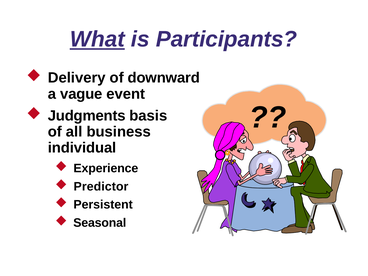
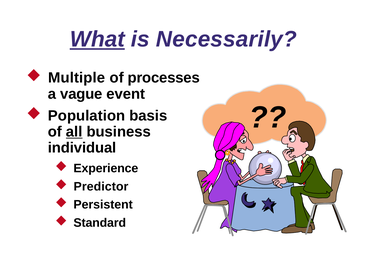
Participants: Participants -> Necessarily
Delivery: Delivery -> Multiple
downward: downward -> processes
Judgments: Judgments -> Population
all underline: none -> present
Seasonal: Seasonal -> Standard
